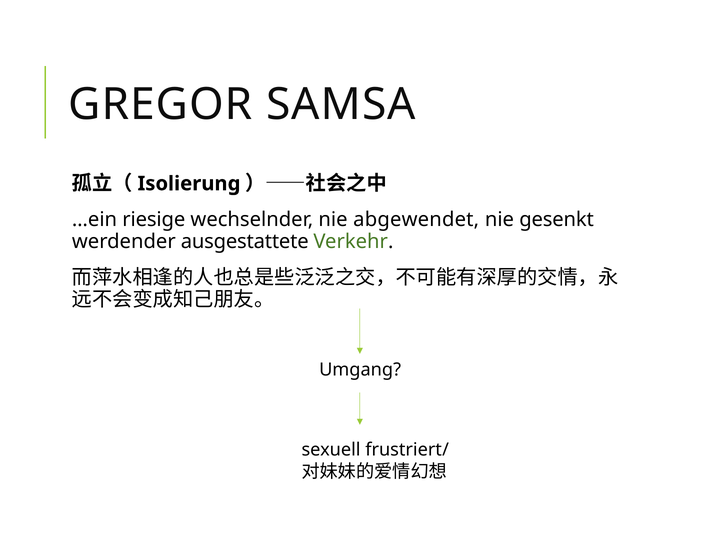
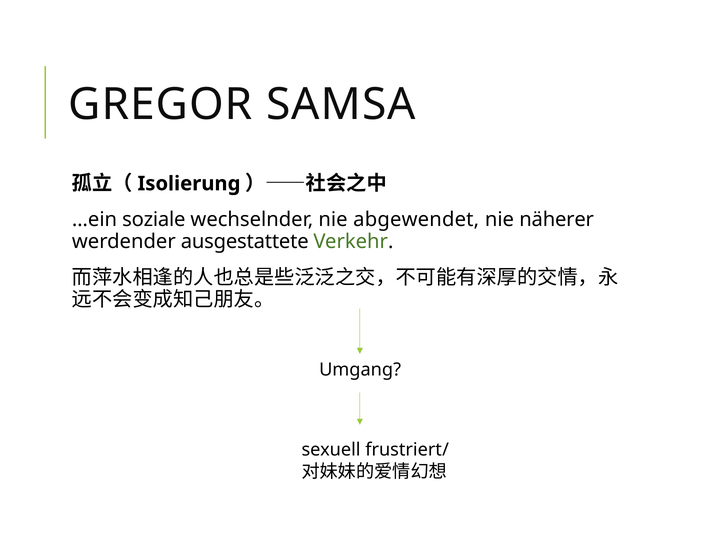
riesige: riesige -> soziale
gesenkt: gesenkt -> näherer
